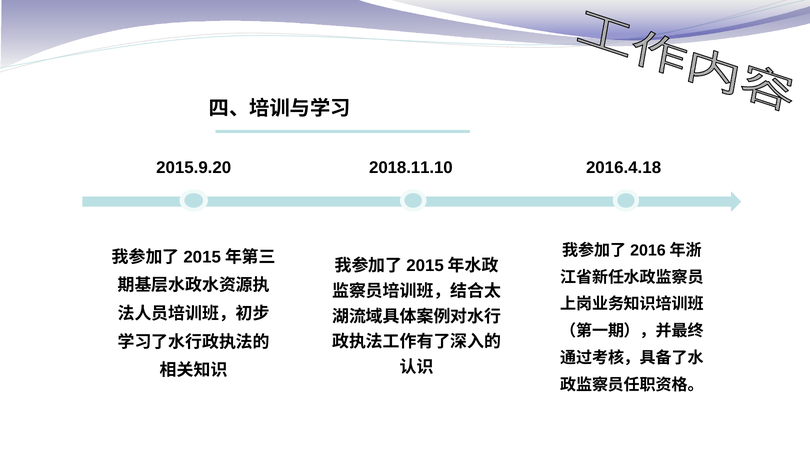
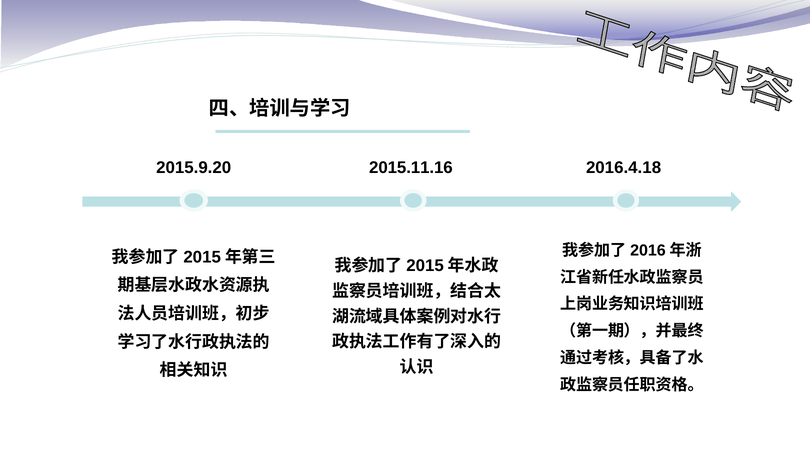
2018.11.10: 2018.11.10 -> 2015.11.16
